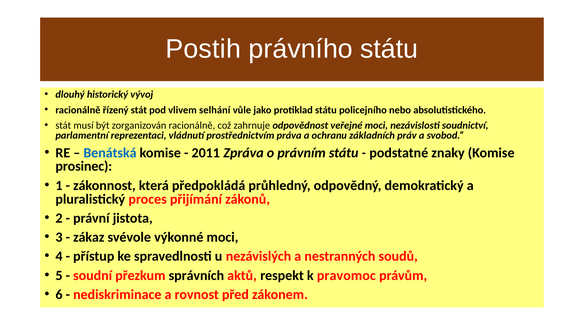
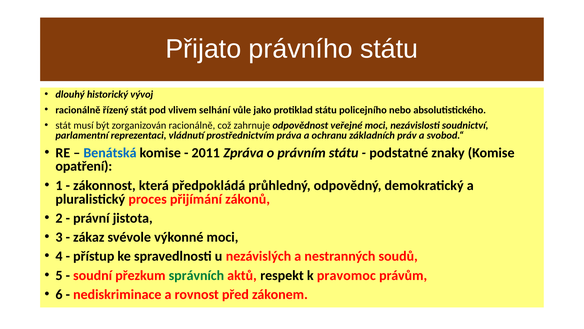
Postih: Postih -> Přijato
prosinec: prosinec -> opatření
správních colour: black -> green
